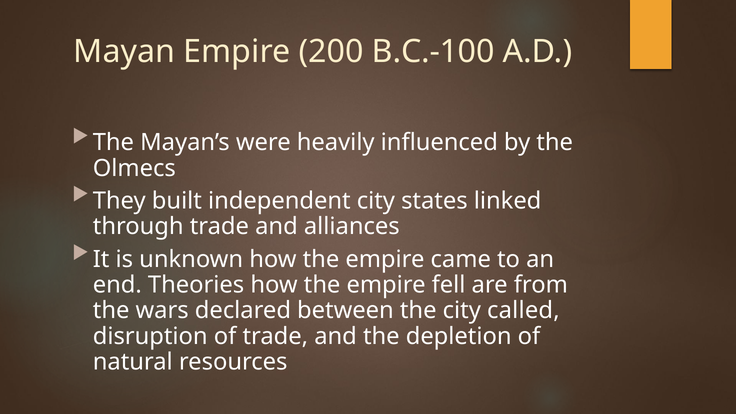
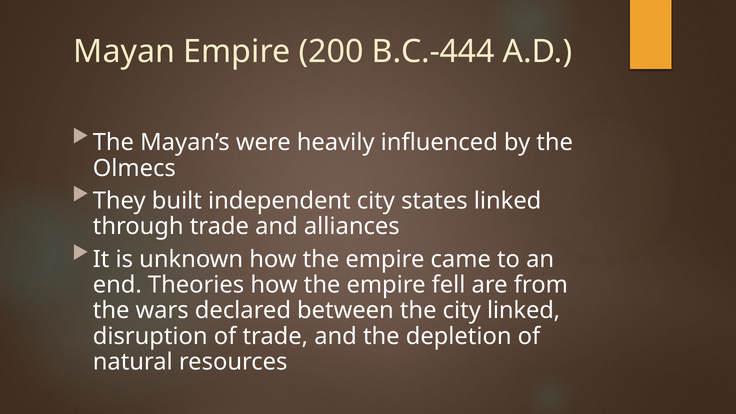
B.C.-100: B.C.-100 -> B.C.-444
city called: called -> linked
